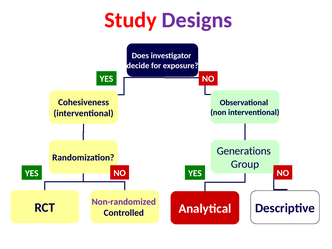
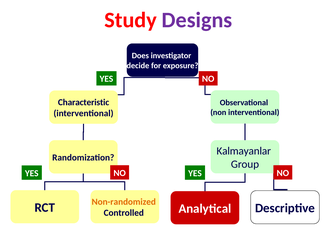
Cohesiveness: Cohesiveness -> Characteristic
Generations: Generations -> Kalmayanlar
Non-randomized colour: purple -> orange
